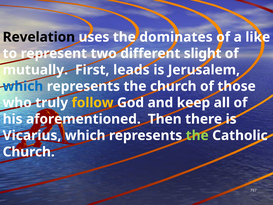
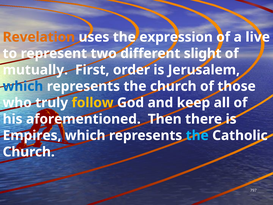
Revelation colour: black -> orange
dominates: dominates -> expression
like: like -> live
leads: leads -> order
Vicarius: Vicarius -> Empires
the at (197, 135) colour: light green -> light blue
